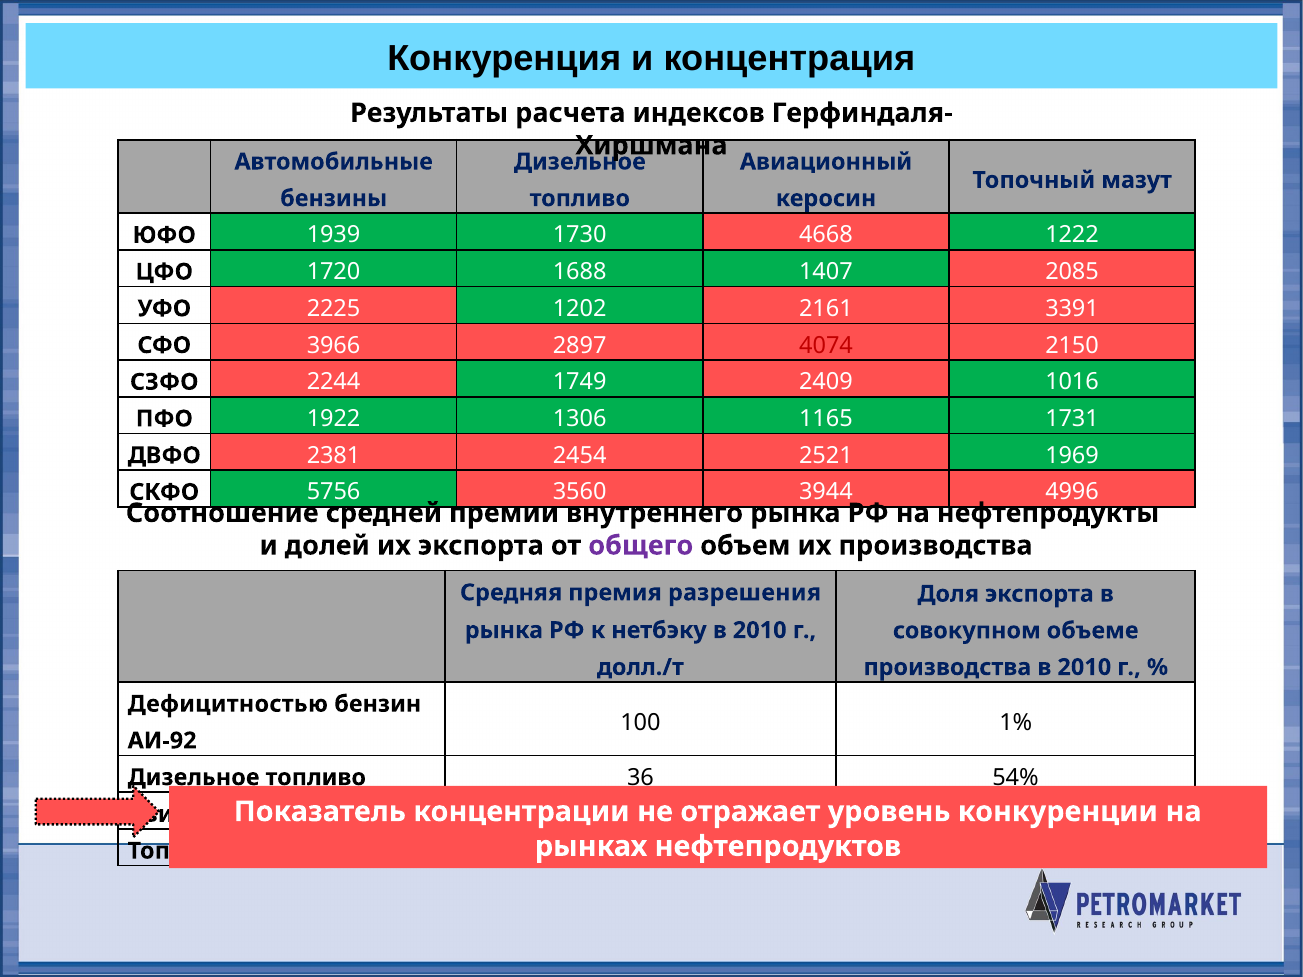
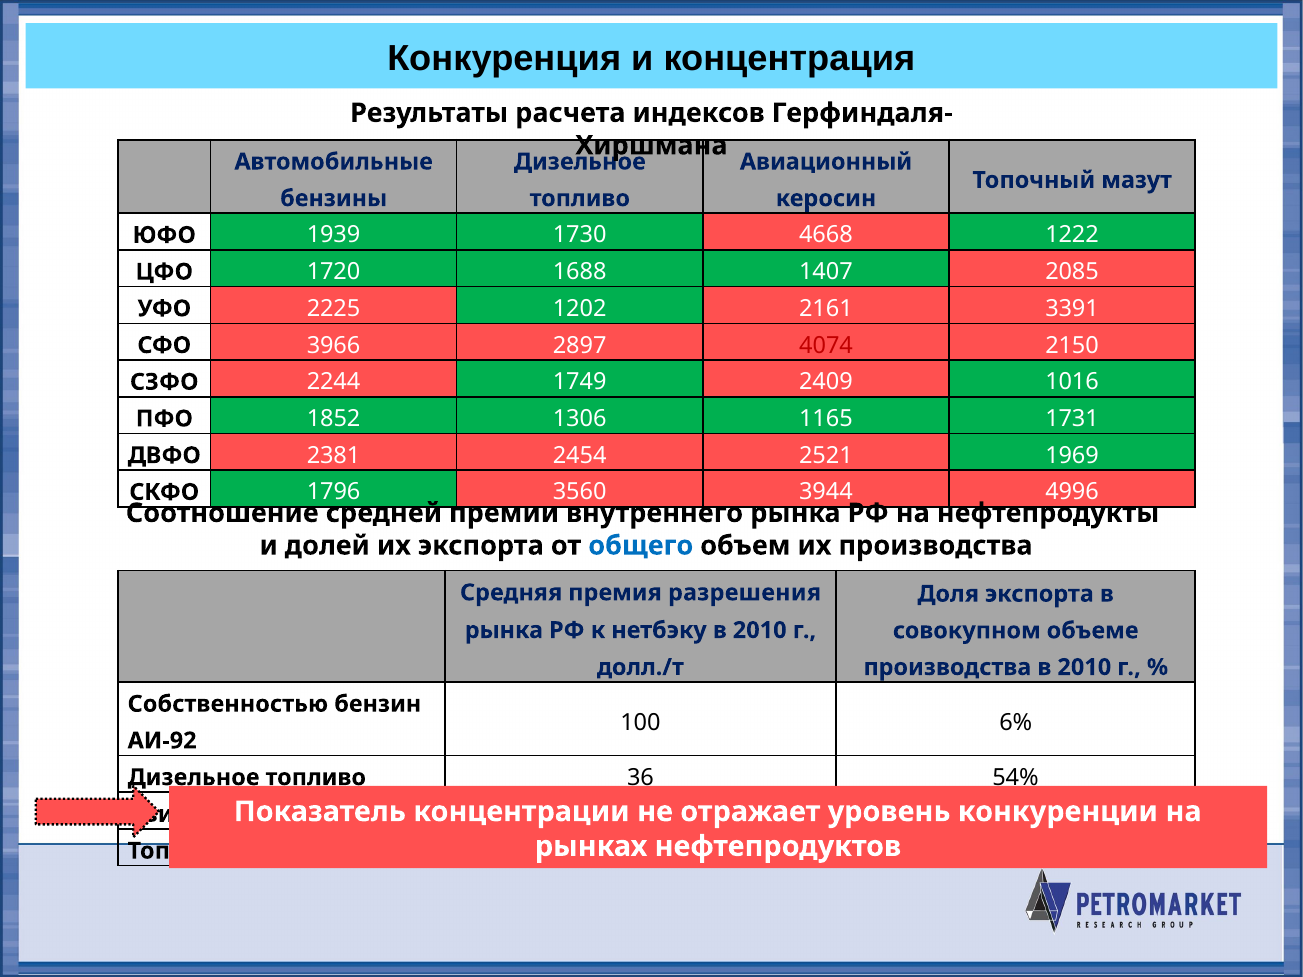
1922: 1922 -> 1852
5756: 5756 -> 1796
общего colour: purple -> blue
Дефицитностью: Дефицитностью -> Собственностью
1%: 1% -> 6%
